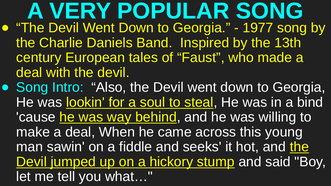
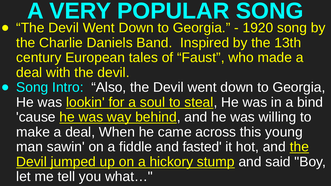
1977: 1977 -> 1920
seeks: seeks -> fasted
